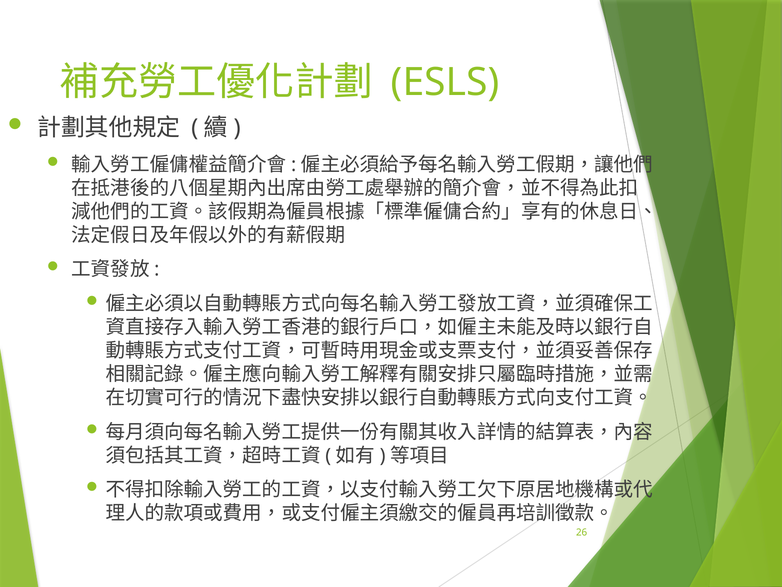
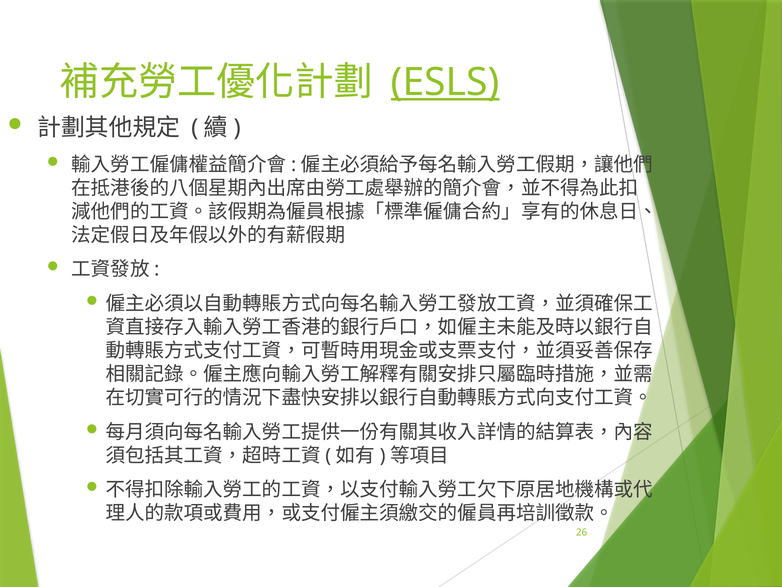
ESLS underline: none -> present
